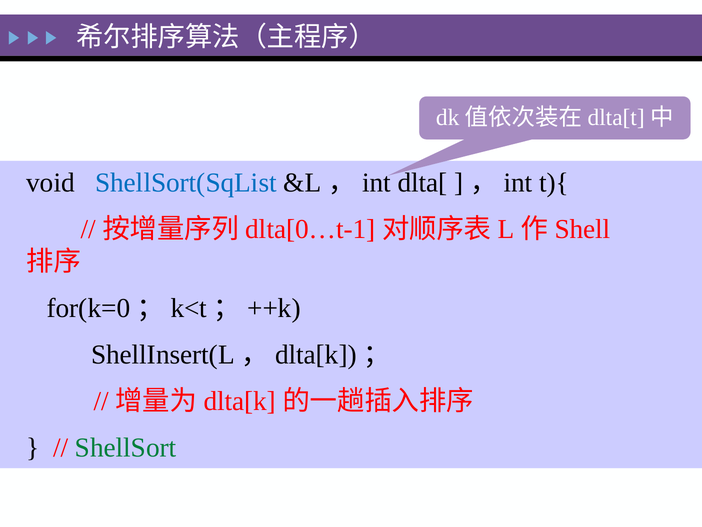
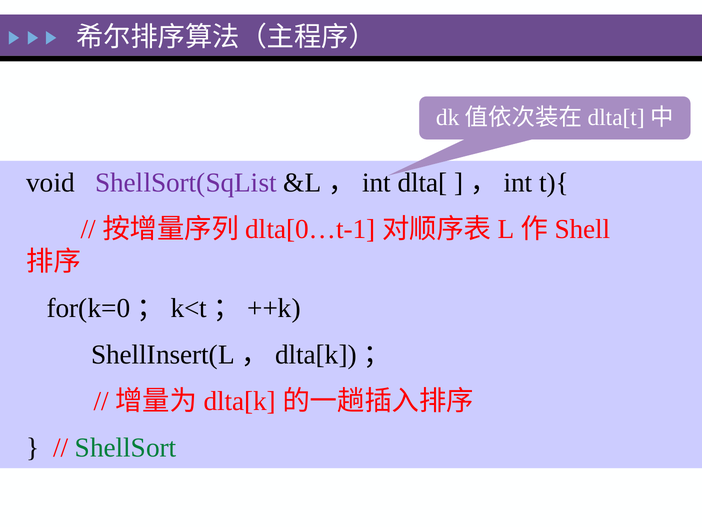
ShellSort(SqList colour: blue -> purple
